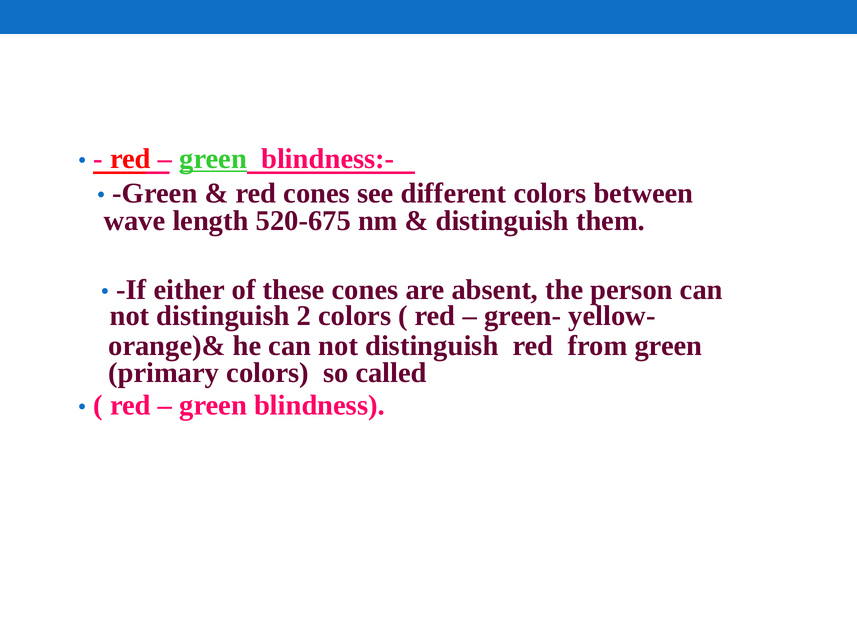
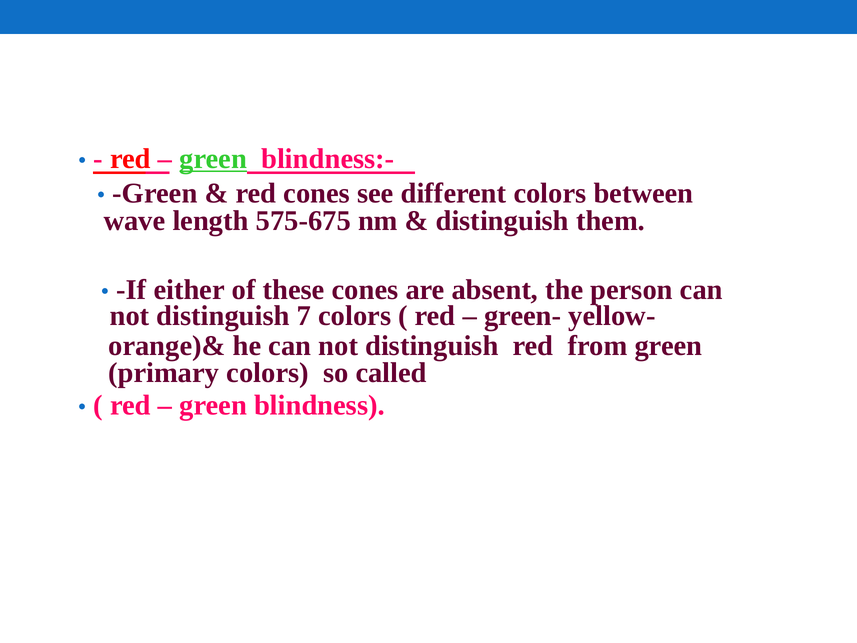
520-675: 520-675 -> 575-675
2: 2 -> 7
